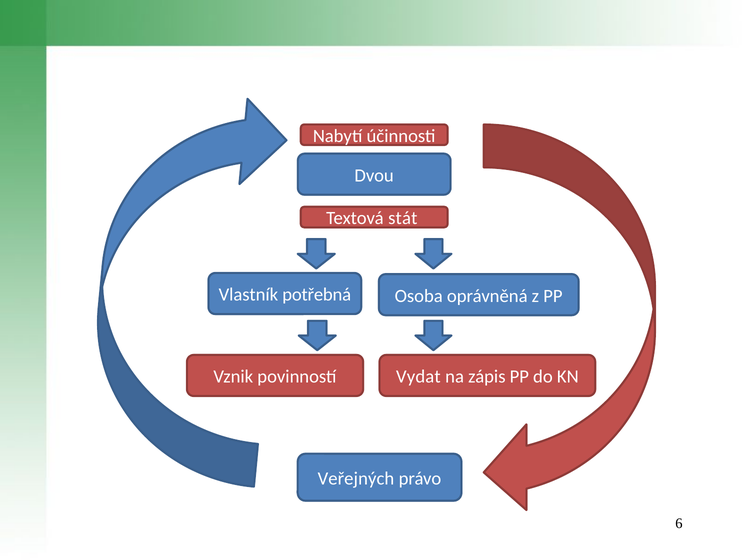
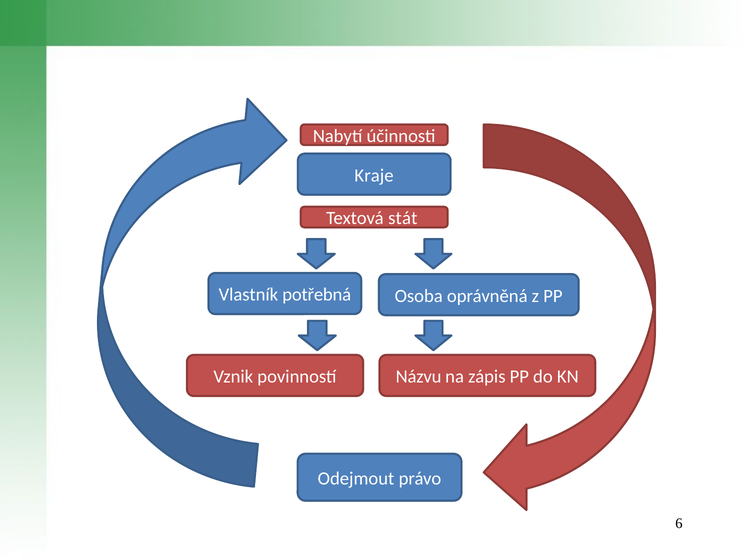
Dvou: Dvou -> Kraje
Vydat: Vydat -> Názvu
Veřejných: Veřejných -> Odejmout
